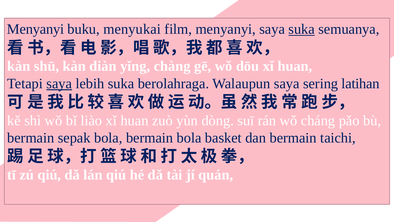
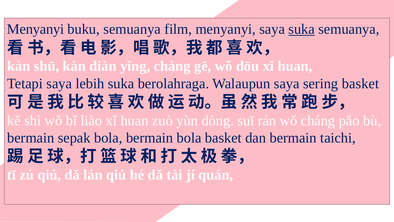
buku menyukai: menyukai -> semuanya
saya at (59, 83) underline: present -> none
sering latihan: latihan -> basket
